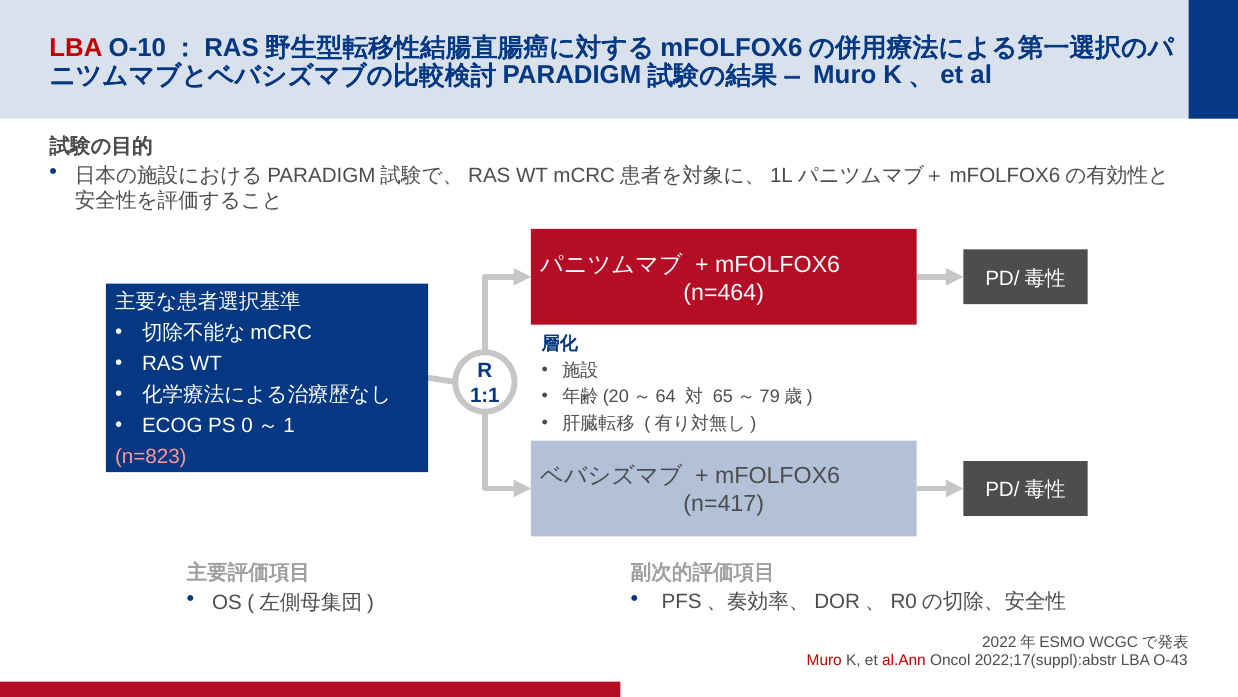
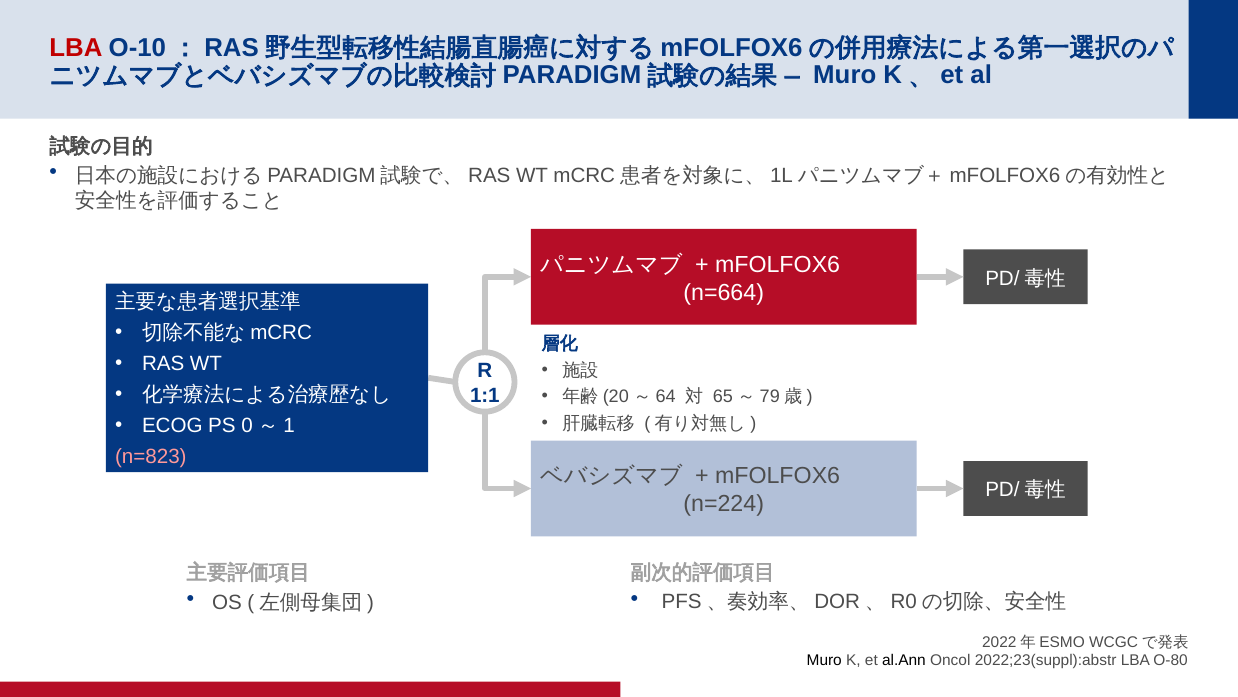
n=464: n=464 -> n=664
n=417: n=417 -> n=224
Muro at (824, 660) colour: red -> black
al.Ann colour: red -> black
2022;17(suppl):abstr: 2022;17(suppl):abstr -> 2022;23(suppl):abstr
O-43: O-43 -> O-80
